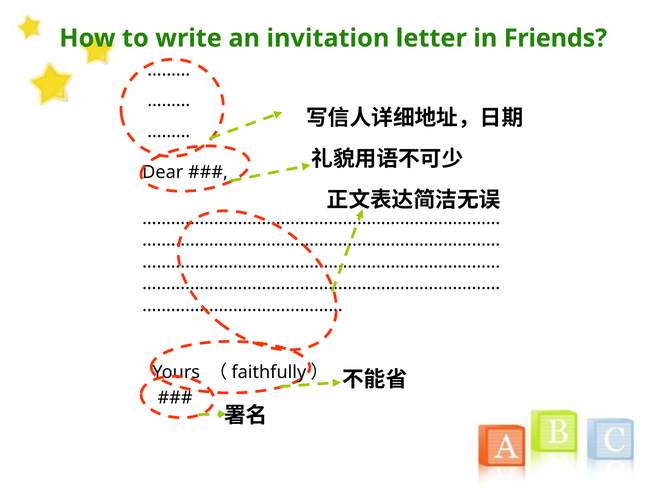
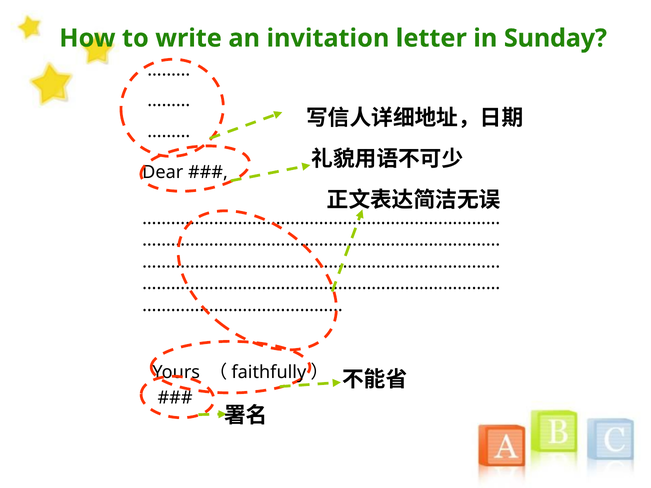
Friends: Friends -> Sunday
